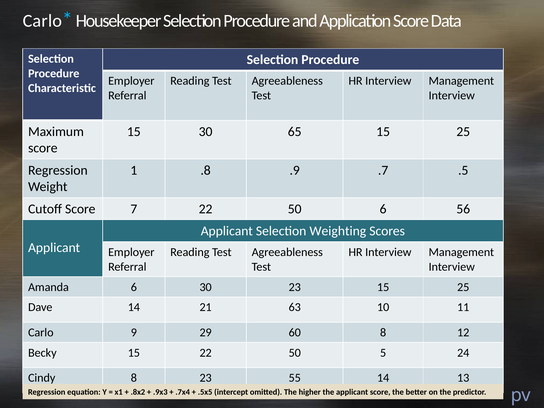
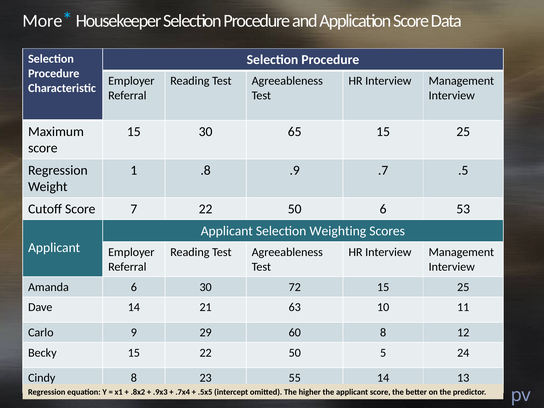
Carlo at (42, 21): Carlo -> More
56: 56 -> 53
30 23: 23 -> 72
